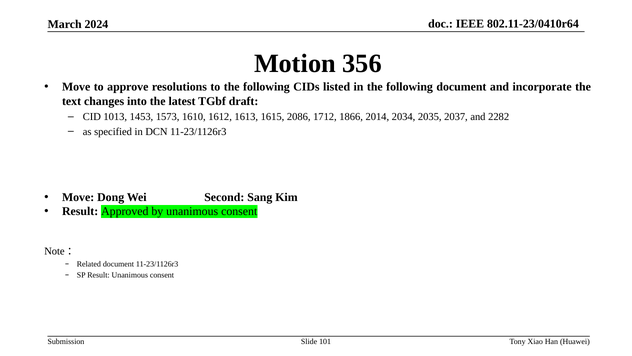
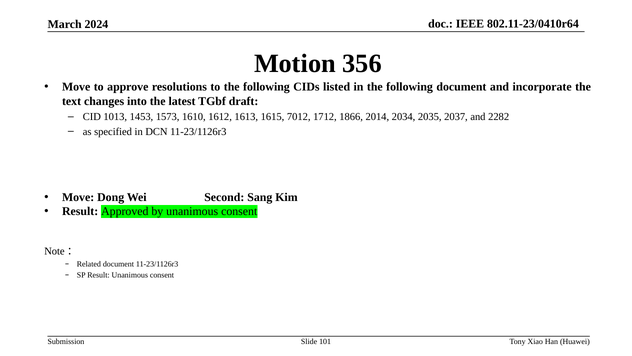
2086: 2086 -> 7012
